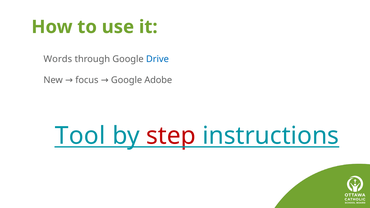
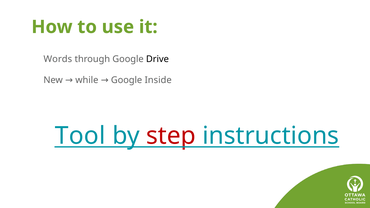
Drive colour: blue -> black
focus: focus -> while
Adobe: Adobe -> Inside
